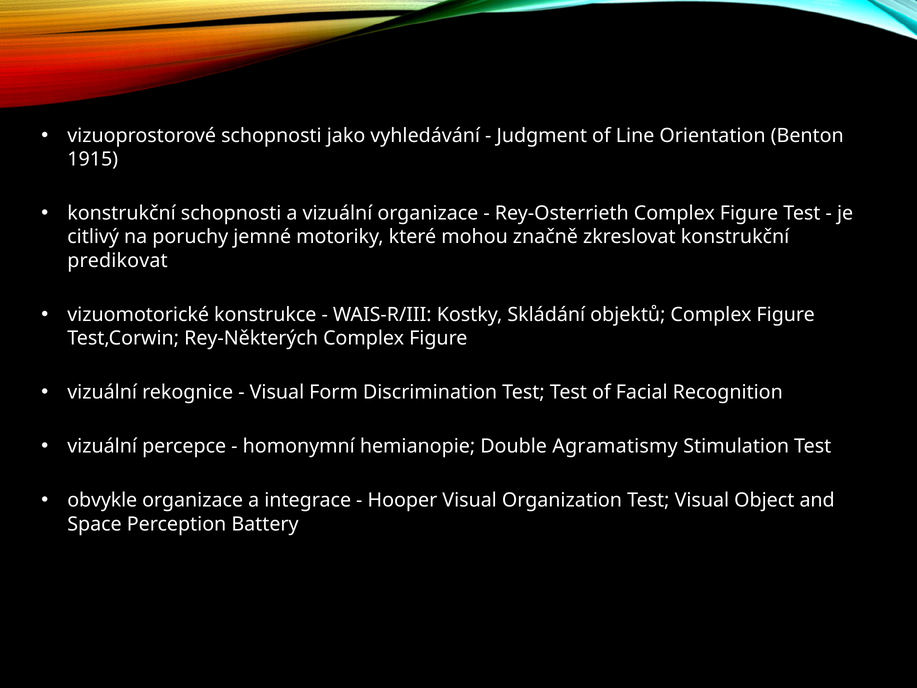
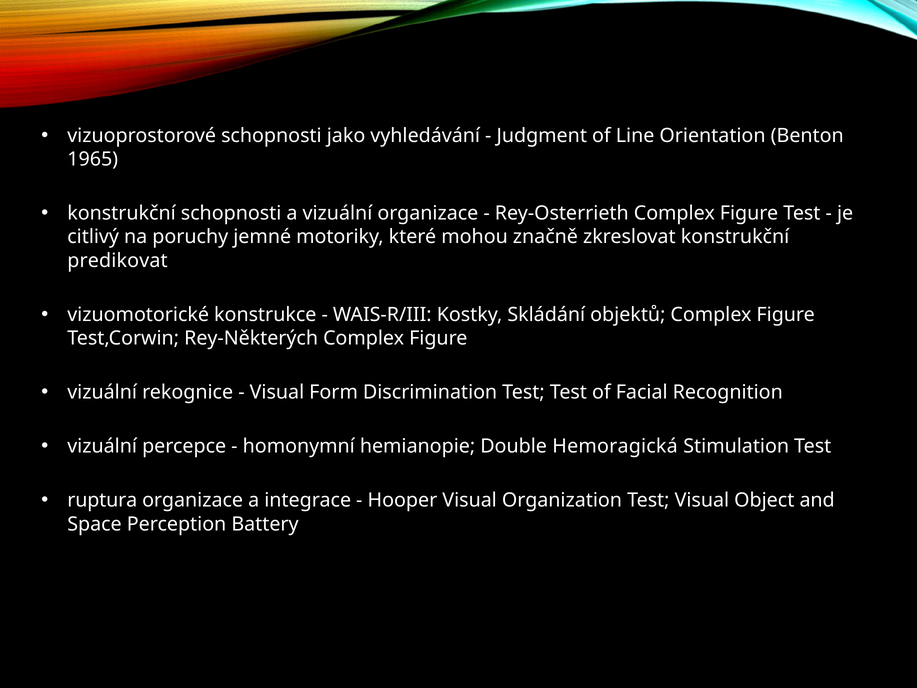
1915: 1915 -> 1965
Agramatismy: Agramatismy -> Hemoragická
obvykle: obvykle -> ruptura
